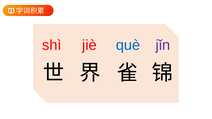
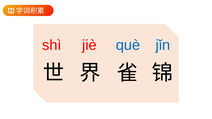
jǐn colour: purple -> blue
